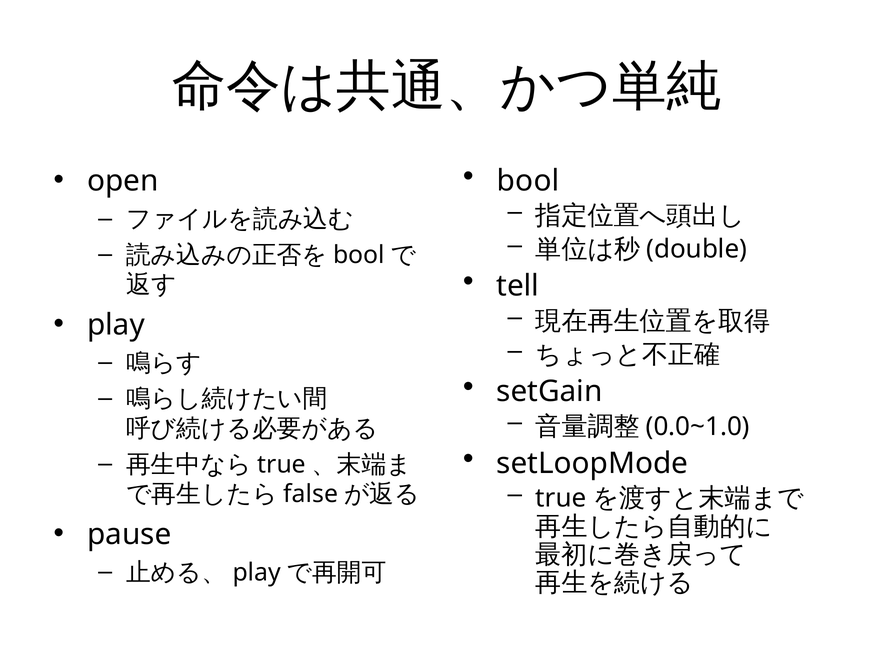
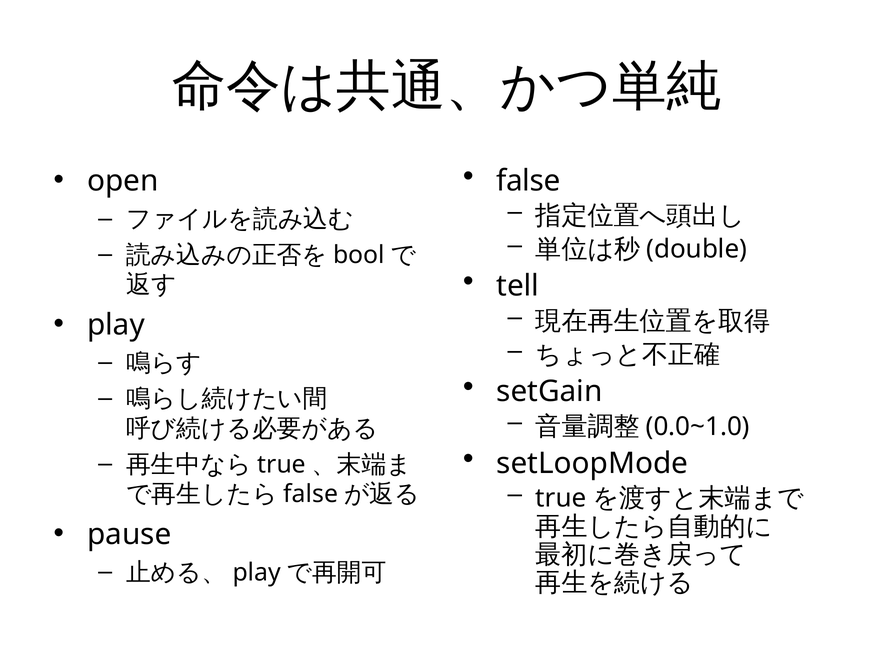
bool: bool -> false
